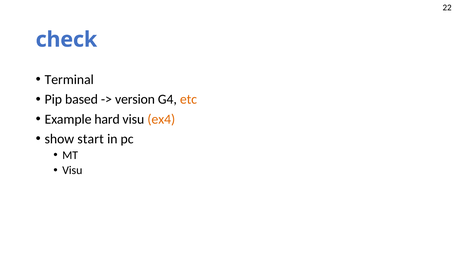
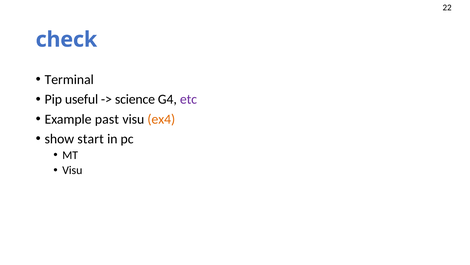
based: based -> useful
version: version -> science
etc colour: orange -> purple
hard: hard -> past
